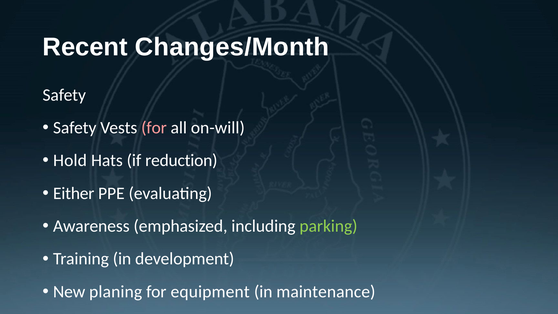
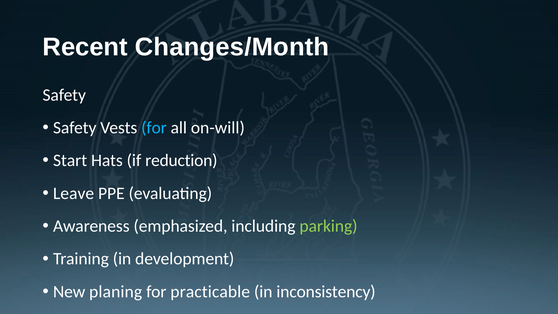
for at (154, 128) colour: pink -> light blue
Hold: Hold -> Start
Either: Either -> Leave
equipment: equipment -> practicable
maintenance: maintenance -> inconsistency
